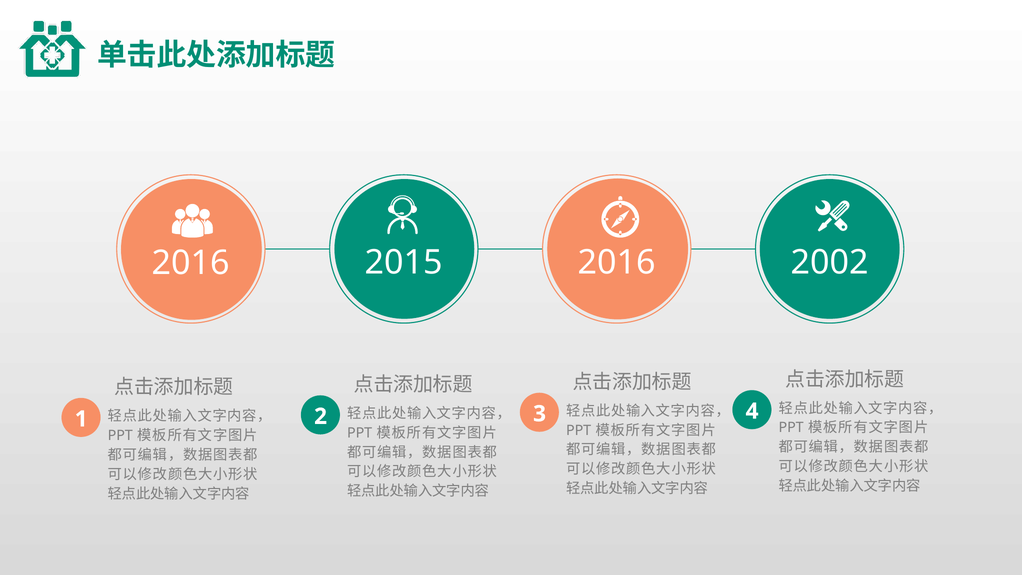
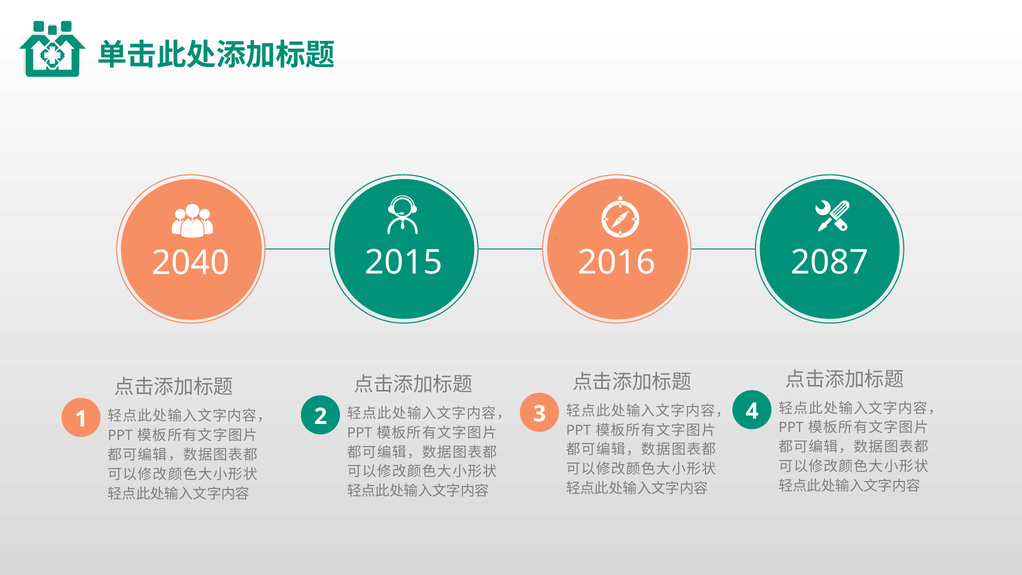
2016 at (191, 263): 2016 -> 2040
2002: 2002 -> 2087
